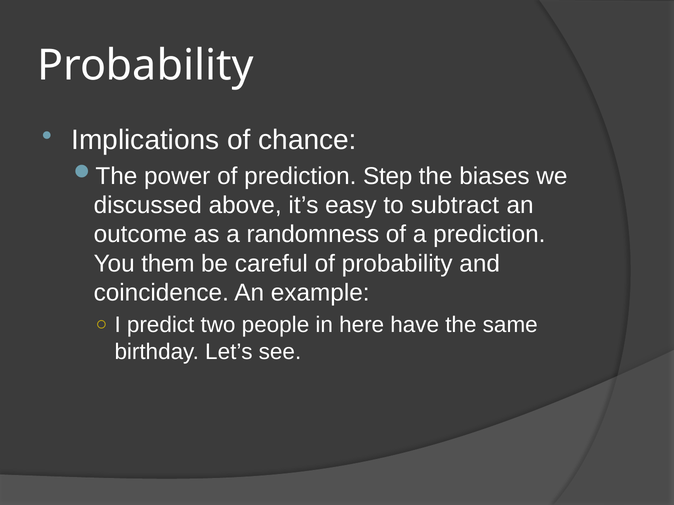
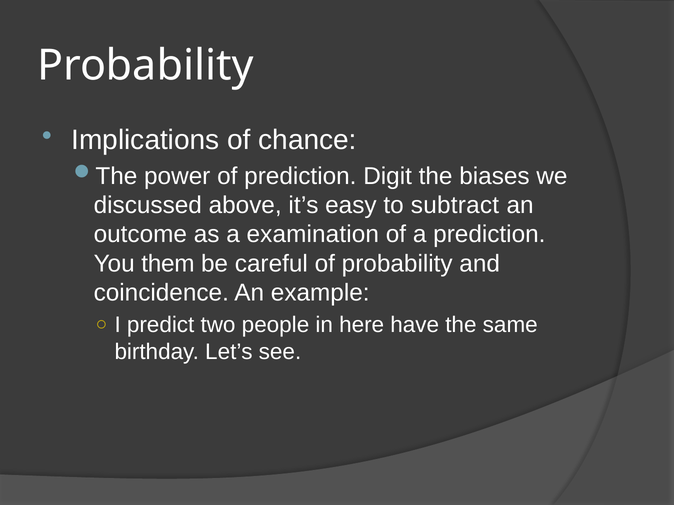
Step: Step -> Digit
randomness: randomness -> examination
